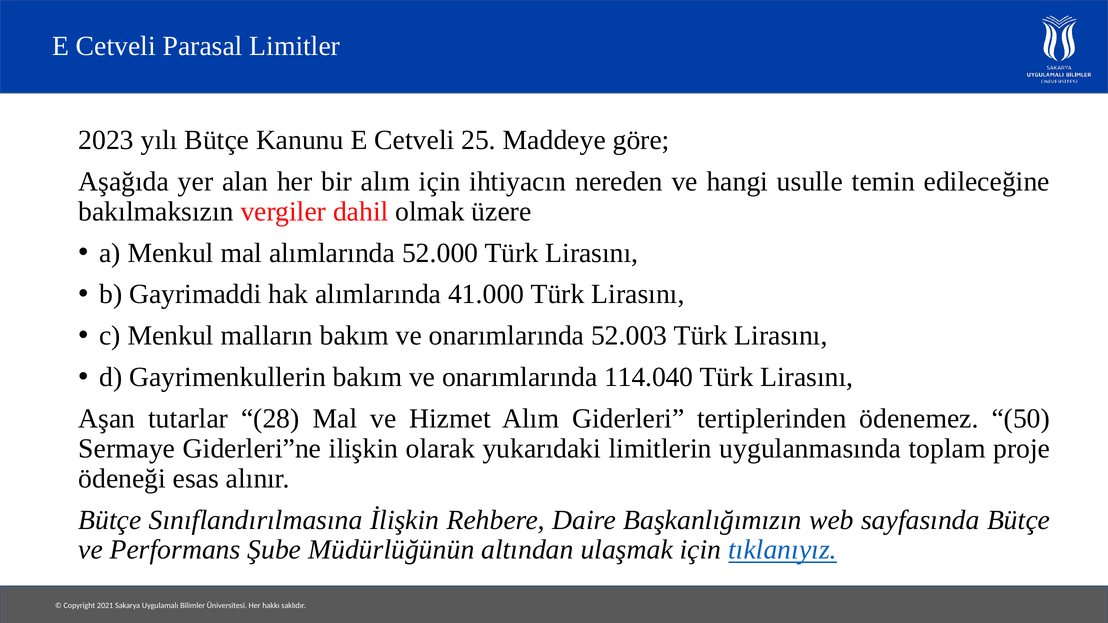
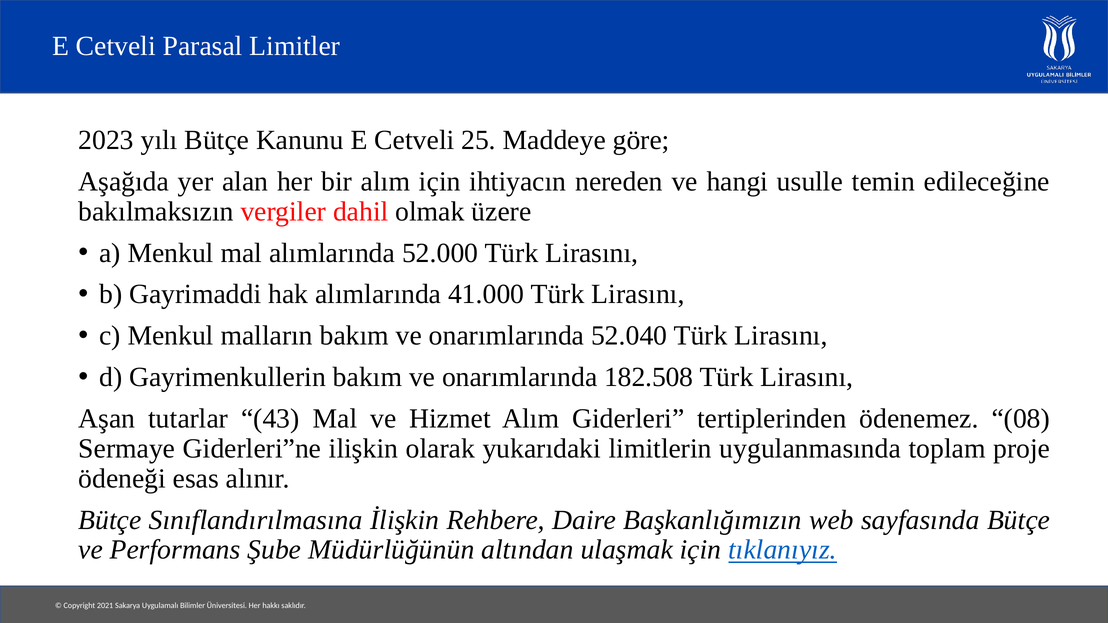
52.003: 52.003 -> 52.040
114.040: 114.040 -> 182.508
28: 28 -> 43
50: 50 -> 08
